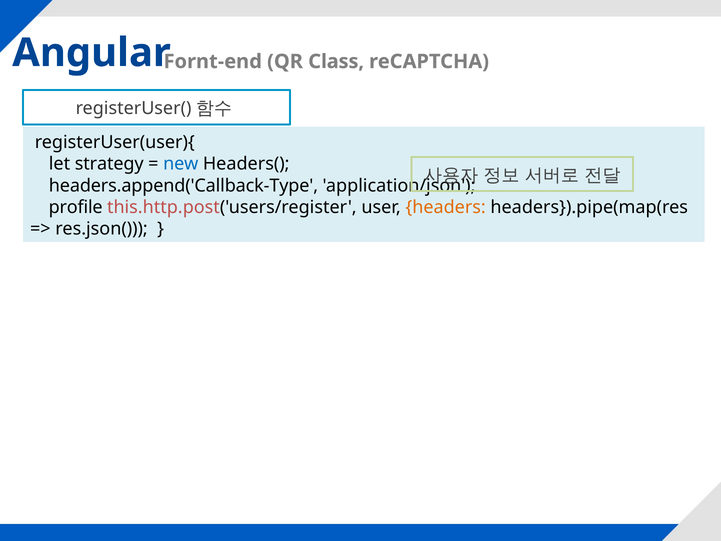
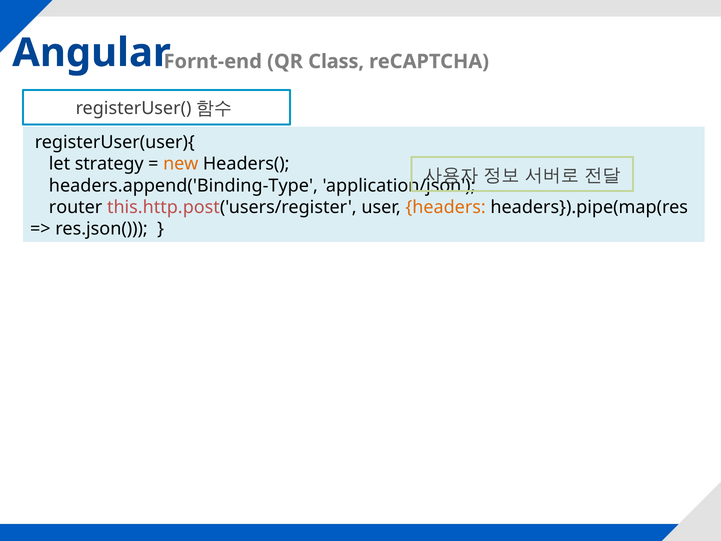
new colour: blue -> orange
headers.append('Callback-Type: headers.append('Callback-Type -> headers.append('Binding-Type
profile: profile -> router
